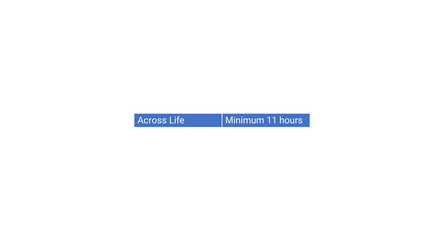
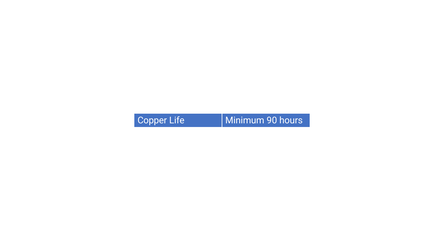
Across: Across -> Copper
11: 11 -> 90
